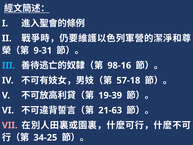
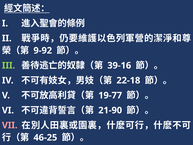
9-31: 9-31 -> 9-92
III colour: light blue -> light green
98-16: 98-16 -> 39-16
57-18: 57-18 -> 22-18
19-39: 19-39 -> 19-77
21-63: 21-63 -> 21-90
34-25: 34-25 -> 46-25
